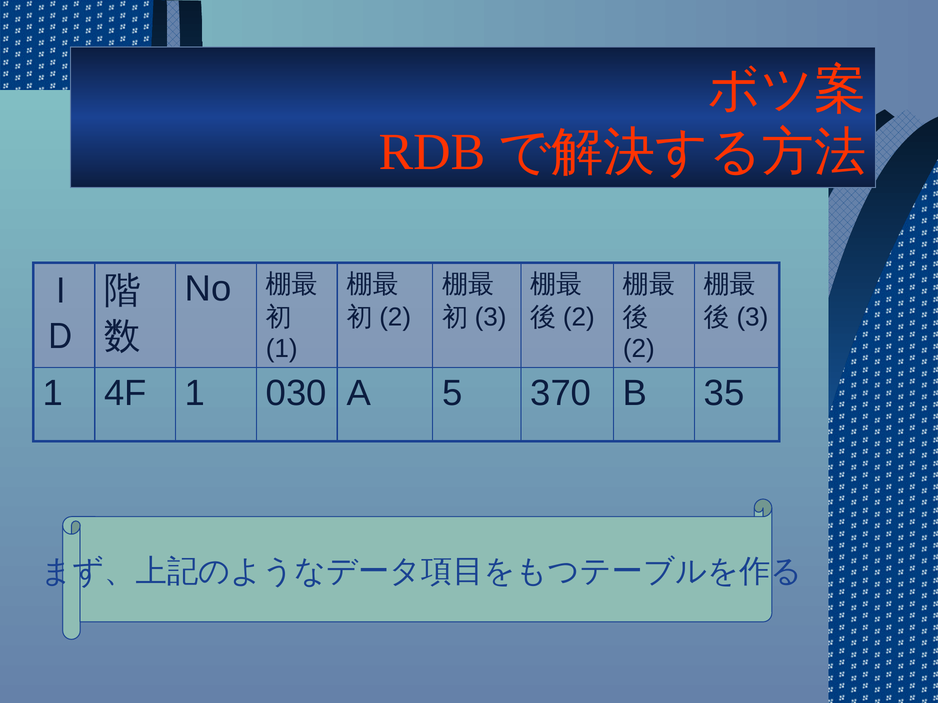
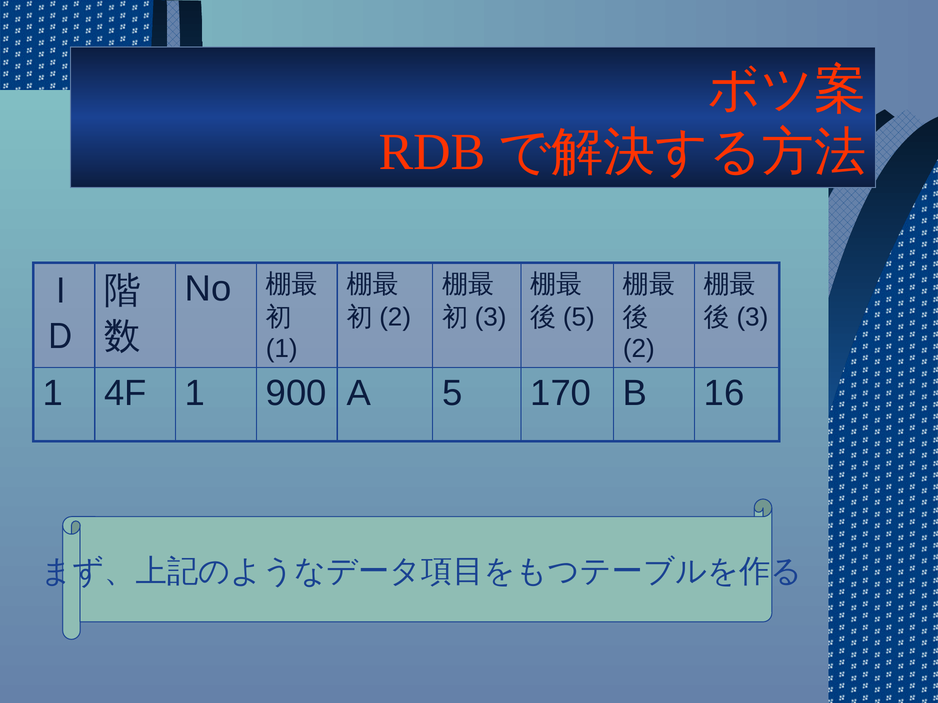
2 at (579, 317): 2 -> 5
030: 030 -> 900
370: 370 -> 170
35: 35 -> 16
